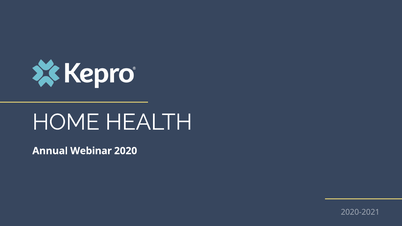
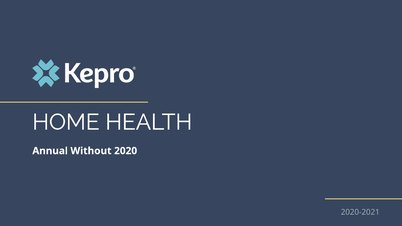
Webinar: Webinar -> Without
